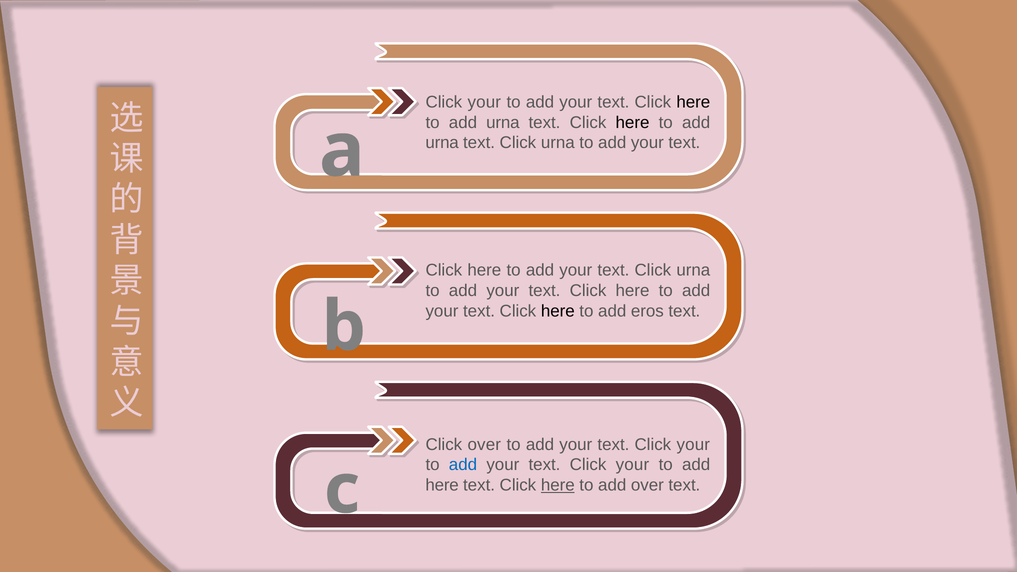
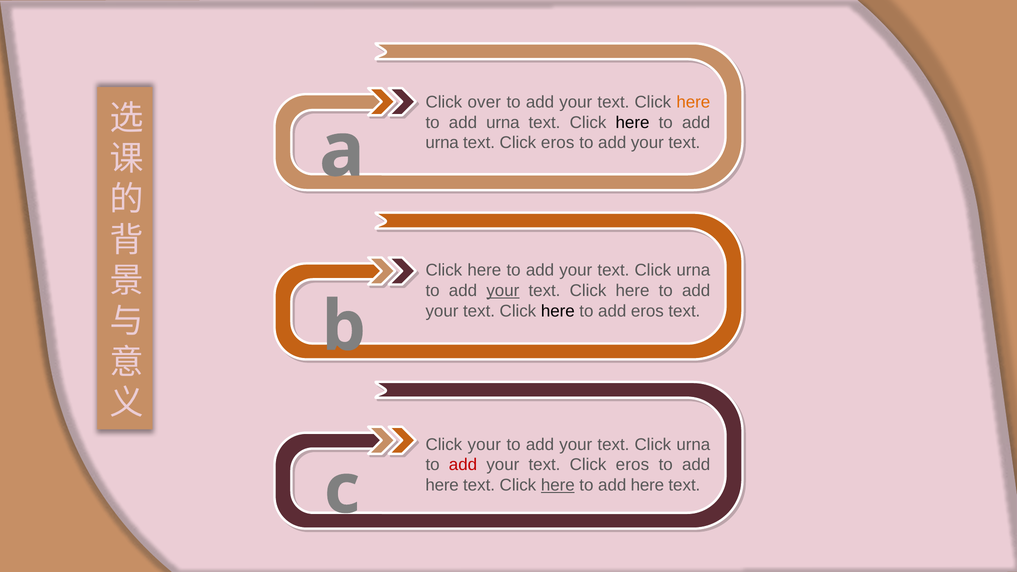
your at (484, 102): your -> over
here at (693, 102) colour: black -> orange
urna at (558, 143): urna -> eros
your at (503, 291) underline: none -> present
Click over: over -> your
your at (693, 444): your -> urna
add at (463, 465) colour: blue -> red
your at (632, 465): your -> eros
over at (647, 485): over -> here
